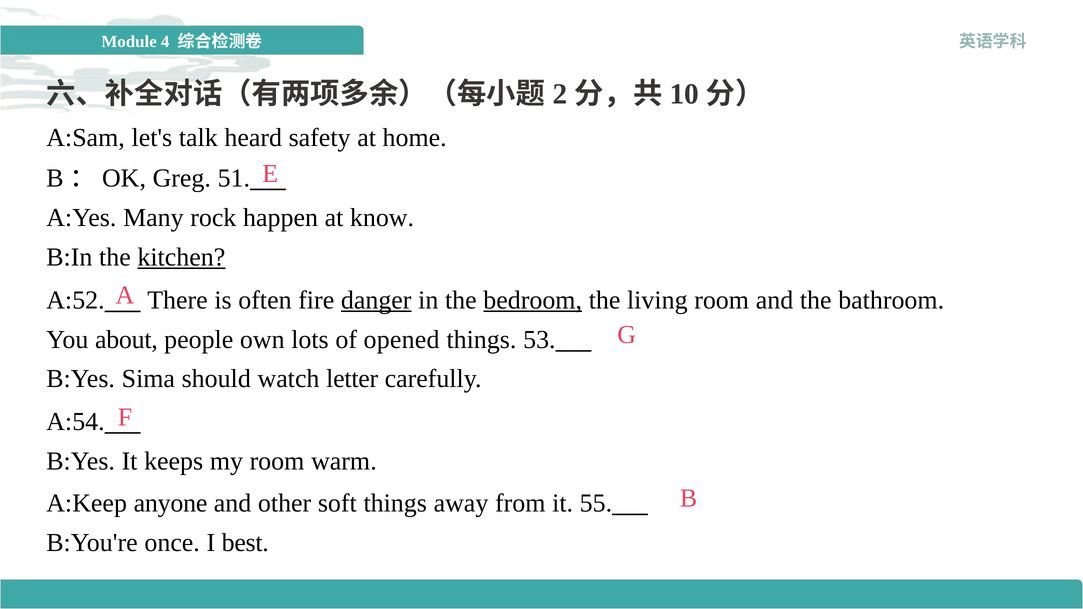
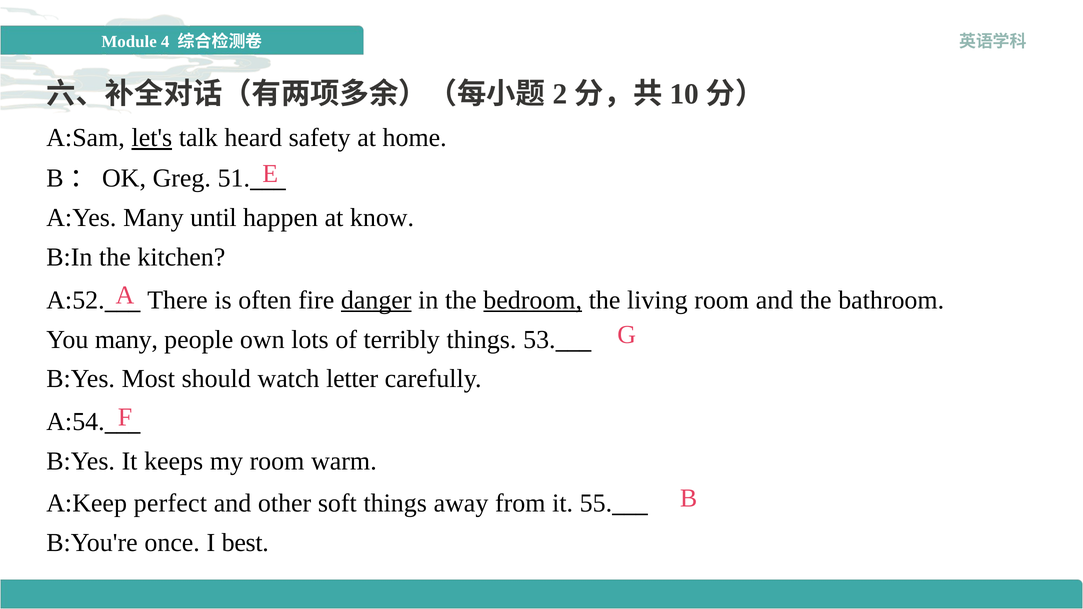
let's underline: none -> present
rock: rock -> until
kitchen underline: present -> none
You about: about -> many
opened: opened -> terribly
Sima: Sima -> Most
anyone: anyone -> perfect
